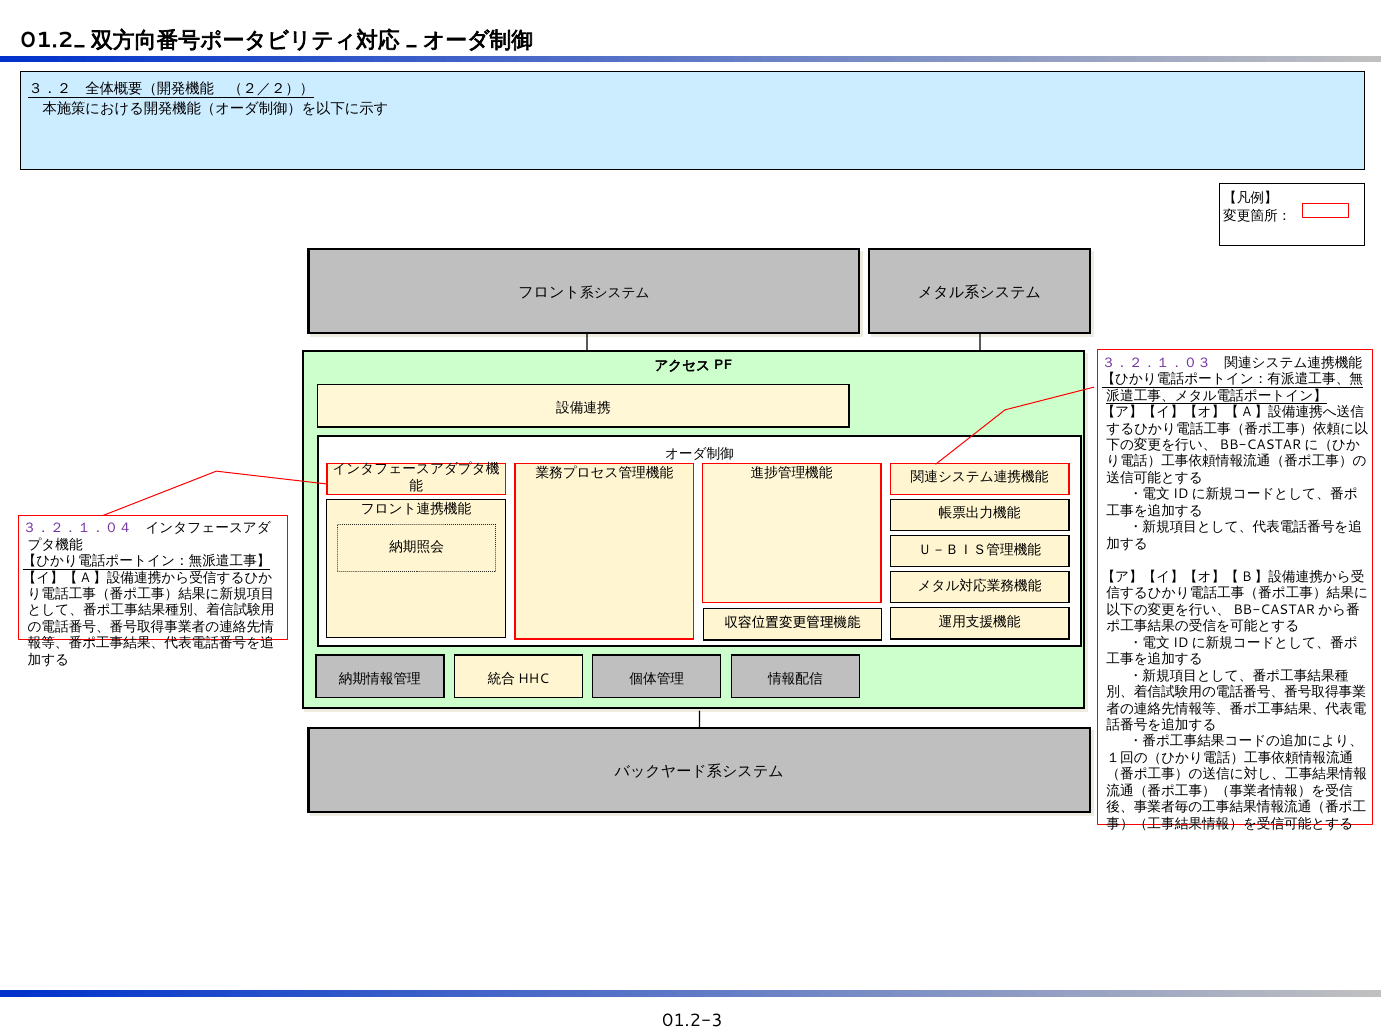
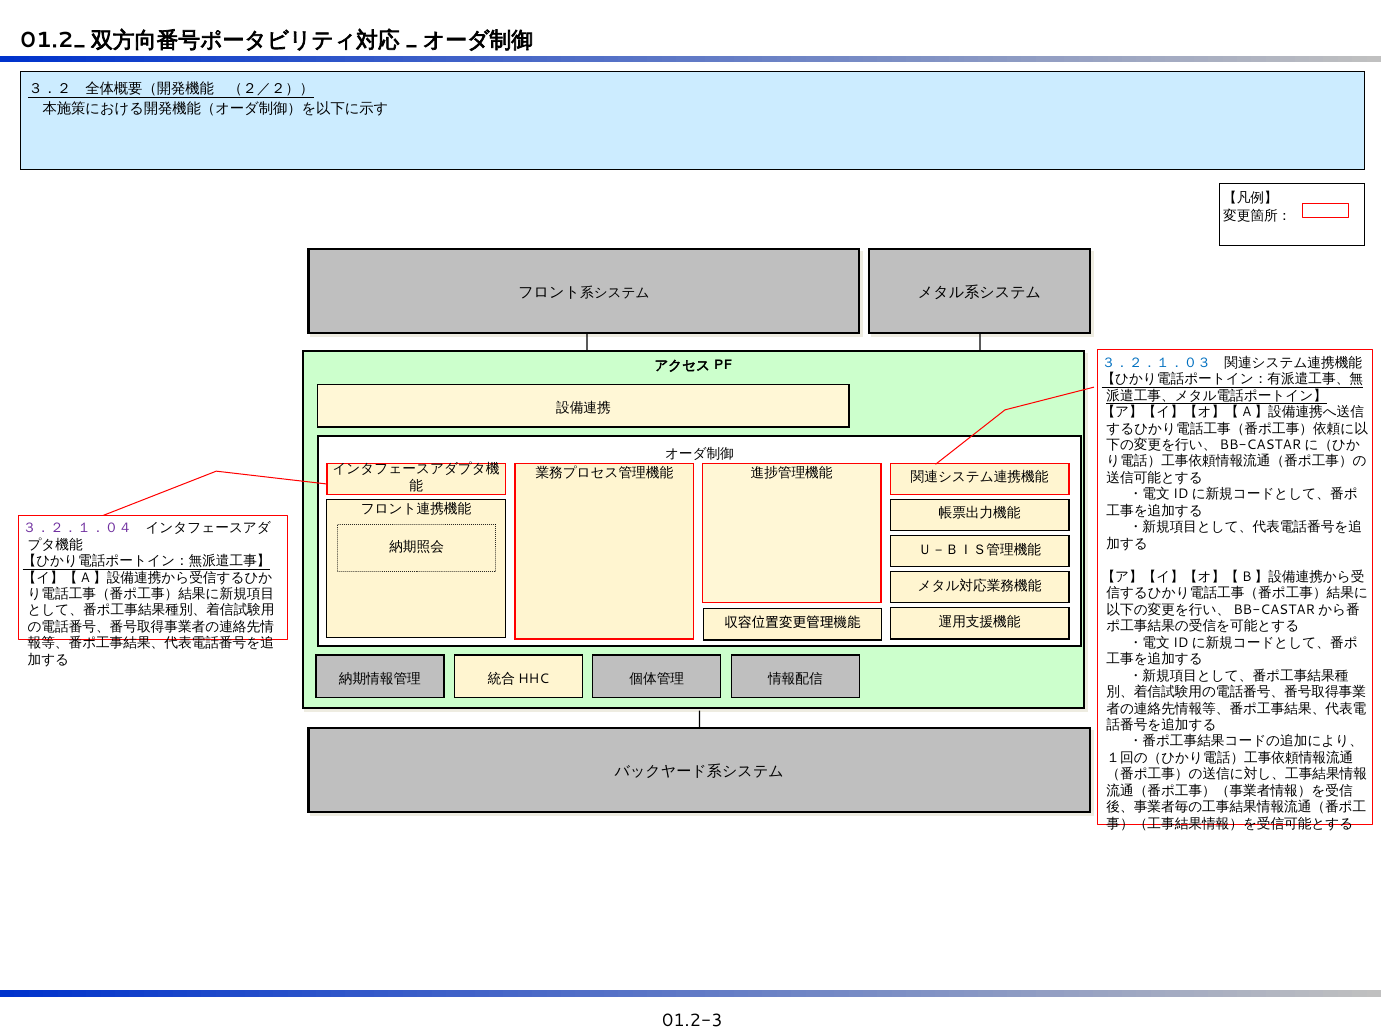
３．２．１．０３ colour: purple -> blue
